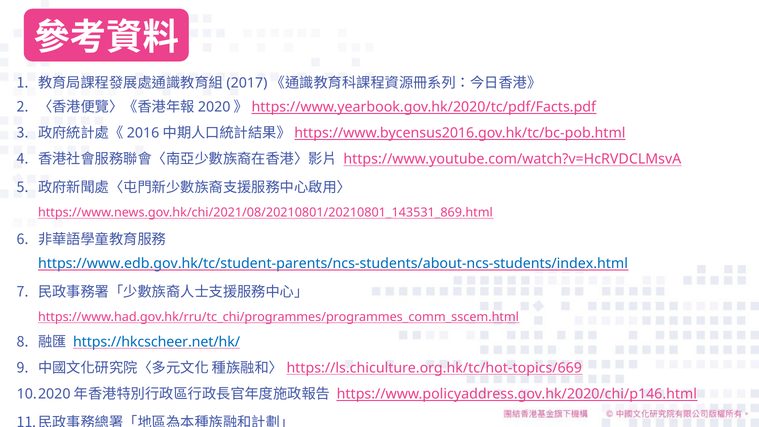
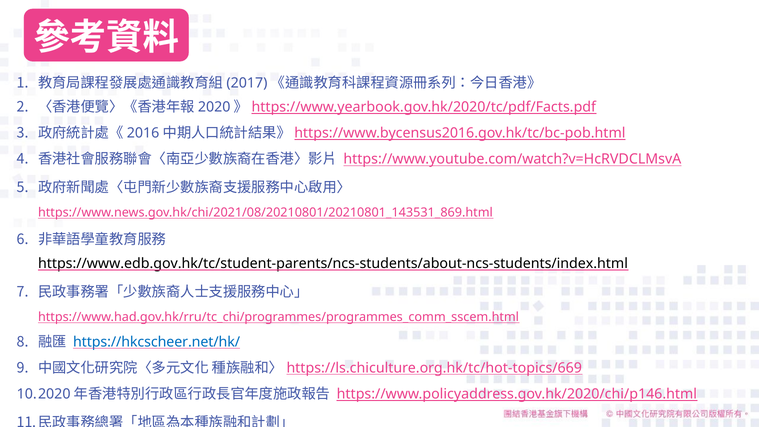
https://www.edb.gov.hk/tc/student-parents/ncs-students/about-ncs-students/index.html colour: blue -> black
